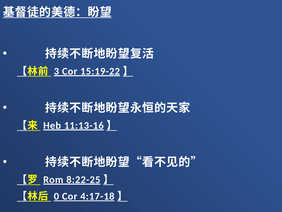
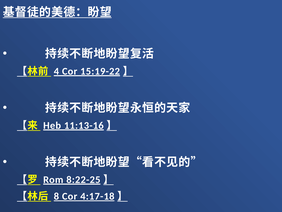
3: 3 -> 4
0: 0 -> 8
